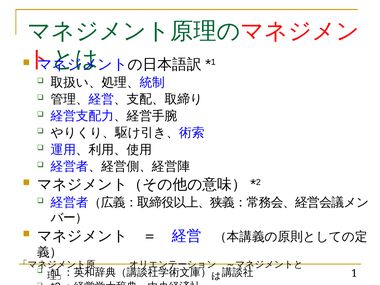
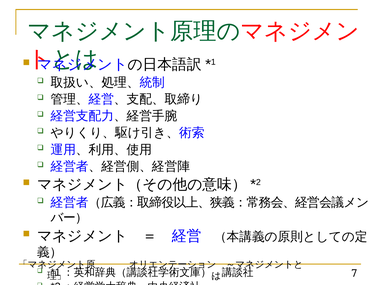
1: 1 -> 7
